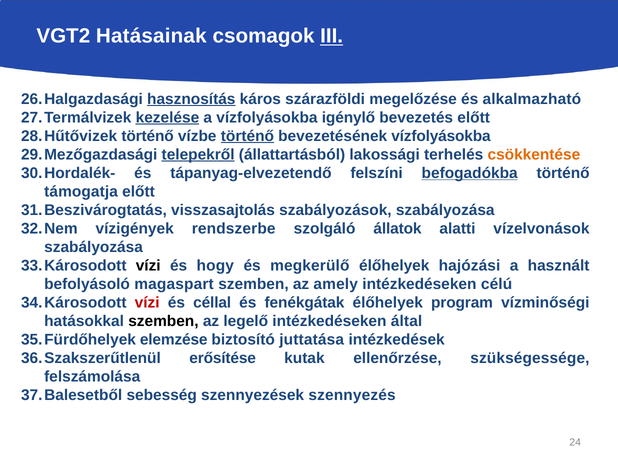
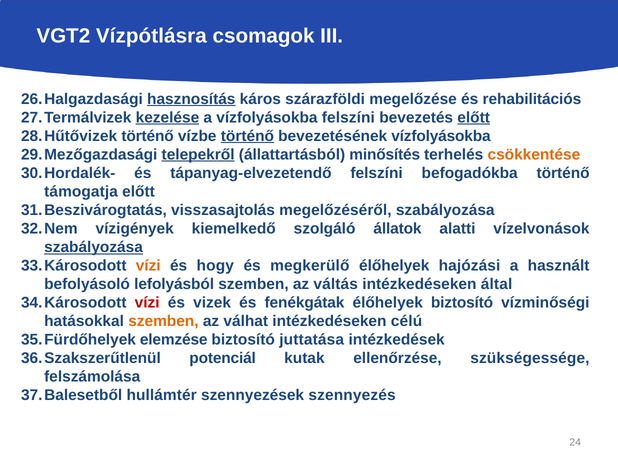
Hatásainak: Hatásainak -> Vízpótlásra
III underline: present -> none
alkalmazható: alkalmazható -> rehabilitációs
vízfolyásokba igénylő: igénylő -> felszíni
előtt at (474, 118) underline: none -> present
lakossági: lakossági -> minősítés
befogadókba underline: present -> none
szabályozások: szabályozások -> megelőzéséről
rendszerbe: rendszerbe -> kiemelkedő
szabályozása at (94, 247) underline: none -> present
vízi at (148, 266) colour: black -> orange
magaspart: magaspart -> lefolyásból
amely: amely -> váltás
célú: célú -> által
céllal: céllal -> vizek
élőhelyek program: program -> biztosító
szemben at (163, 322) colour: black -> orange
legelő: legelő -> válhat
által: által -> célú
erősítése: erősítése -> potenciál
sebesség: sebesség -> hullámtér
